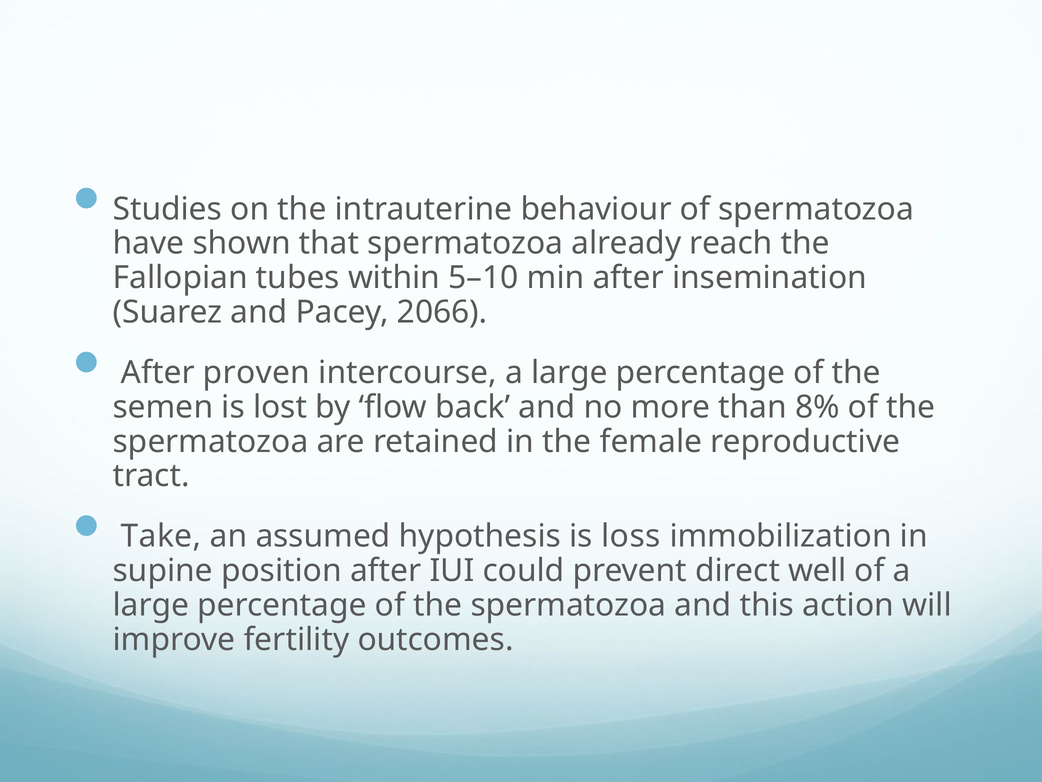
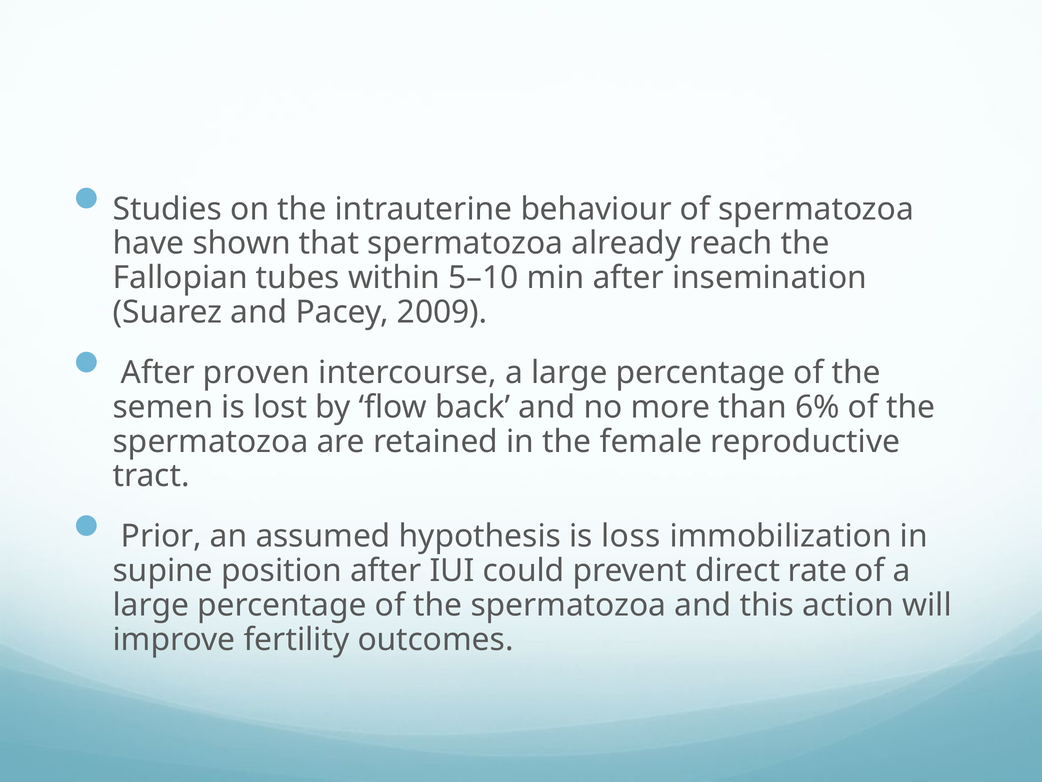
2066: 2066 -> 2009
8%: 8% -> 6%
Take: Take -> Prior
well: well -> rate
